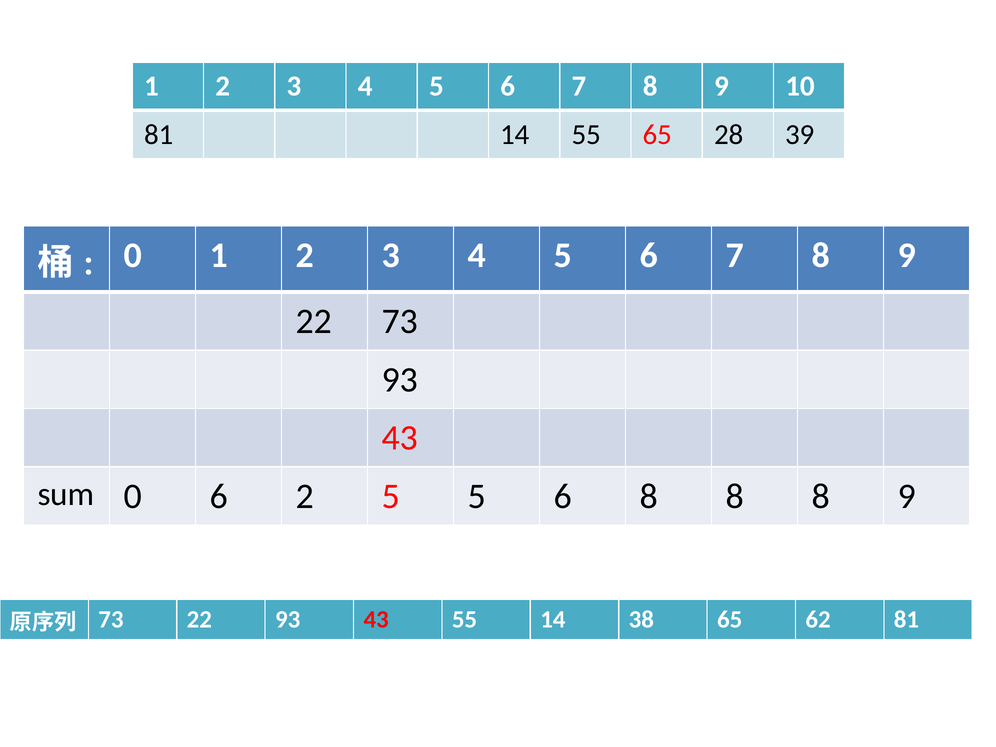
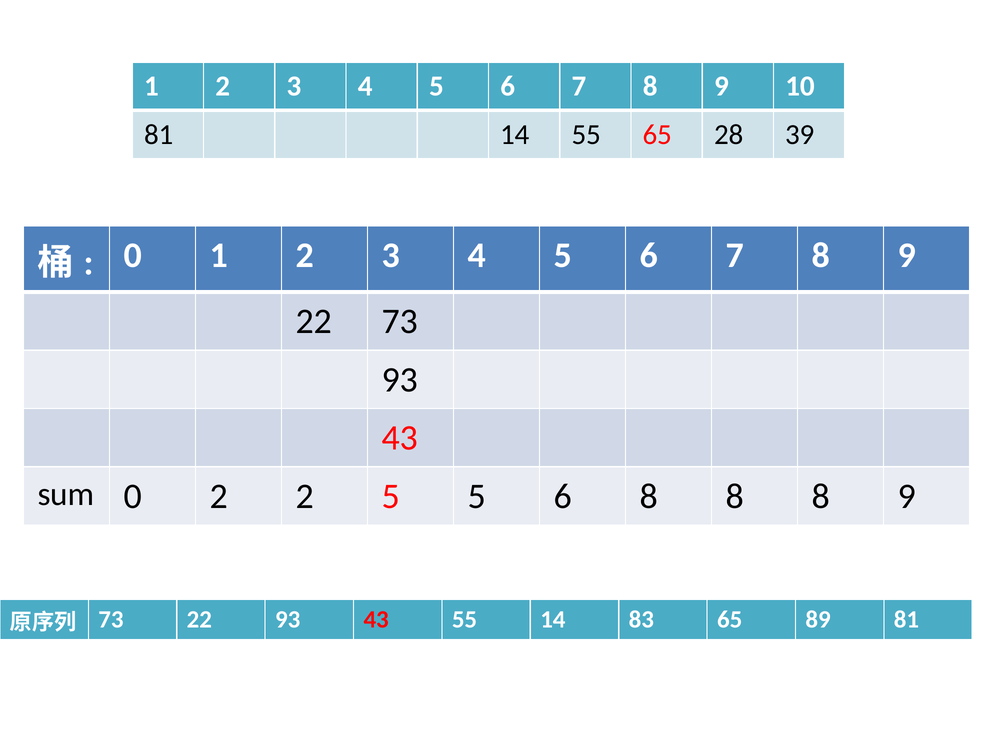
0 6: 6 -> 2
38: 38 -> 83
62: 62 -> 89
